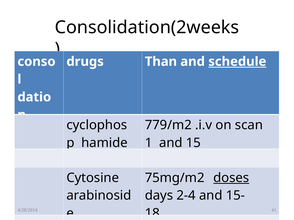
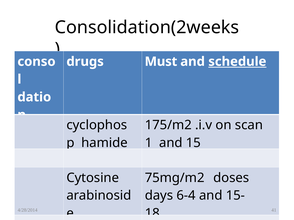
Than: Than -> Must
779/m2: 779/m2 -> 175/m2
doses underline: present -> none
2-4: 2-4 -> 6-4
